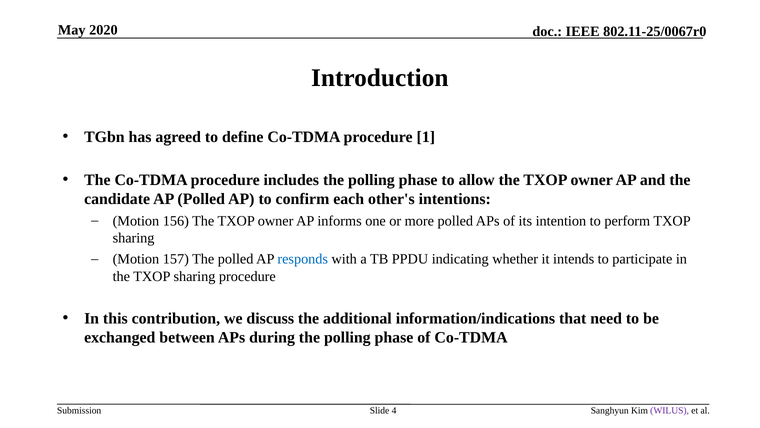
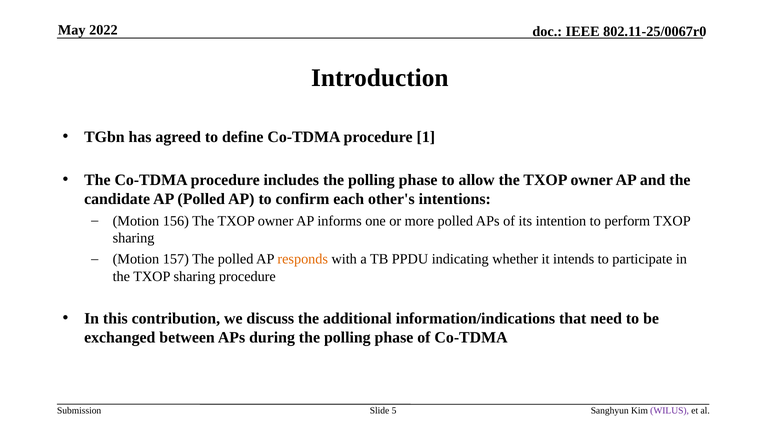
2020: 2020 -> 2022
responds colour: blue -> orange
4: 4 -> 5
